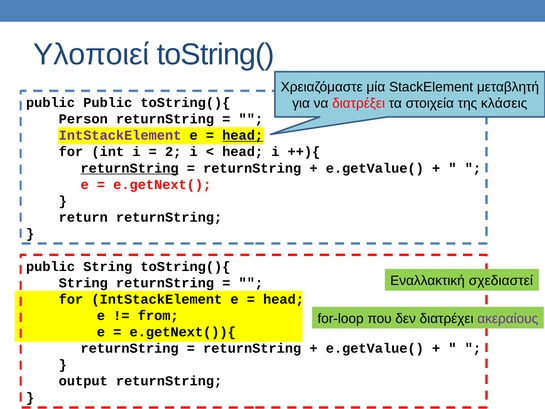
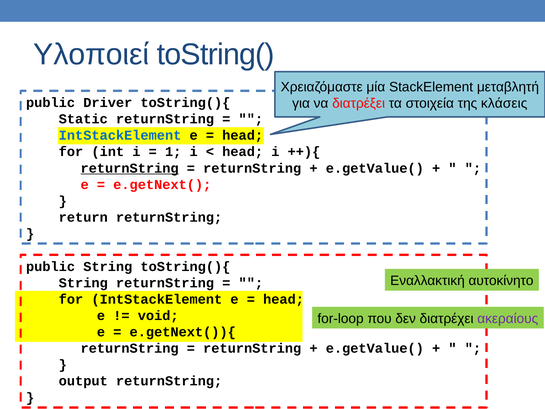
public Public: Public -> Driver
Person: Person -> Static
IntStackElement at (120, 135) colour: purple -> blue
head at (243, 135) underline: present -> none
2: 2 -> 1
σχεδιαστεί: σχεδιαστεί -> αυτοκίνητο
from: from -> void
